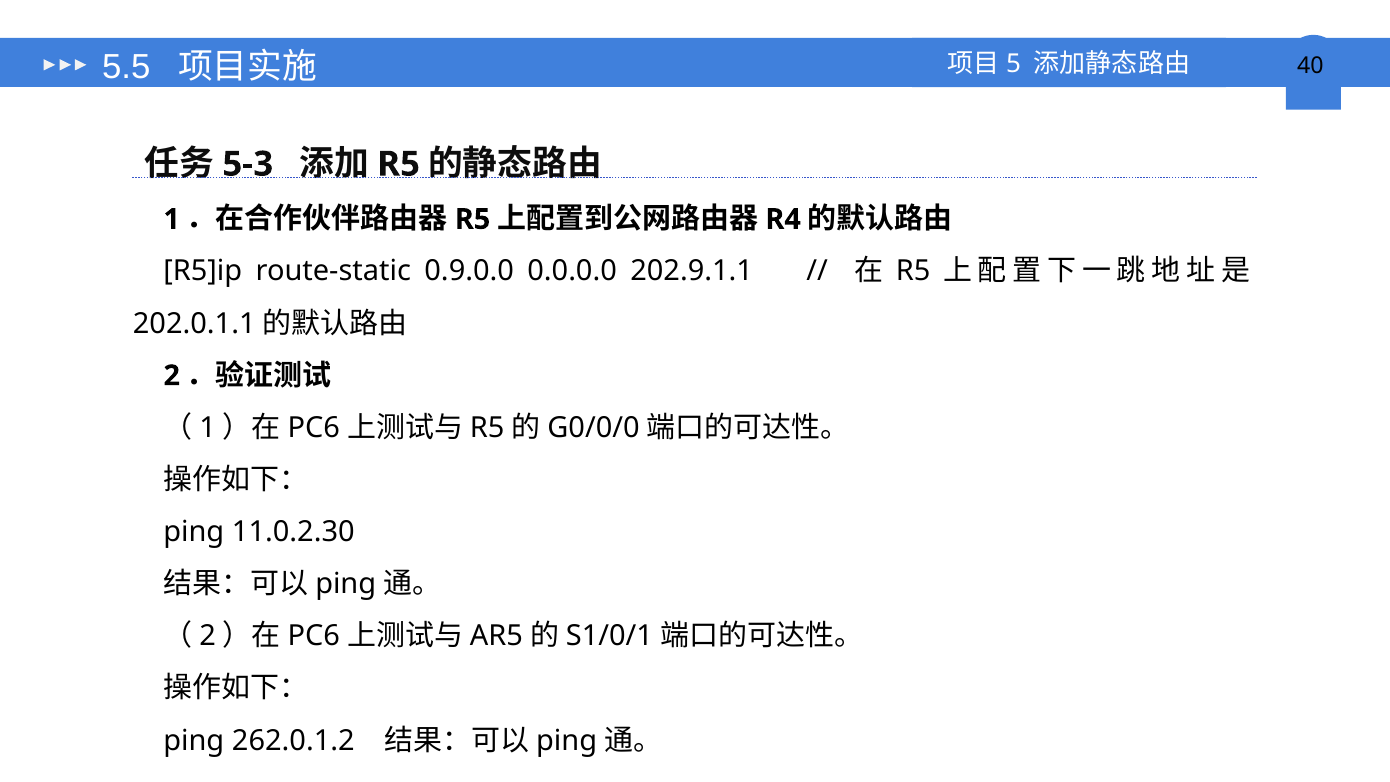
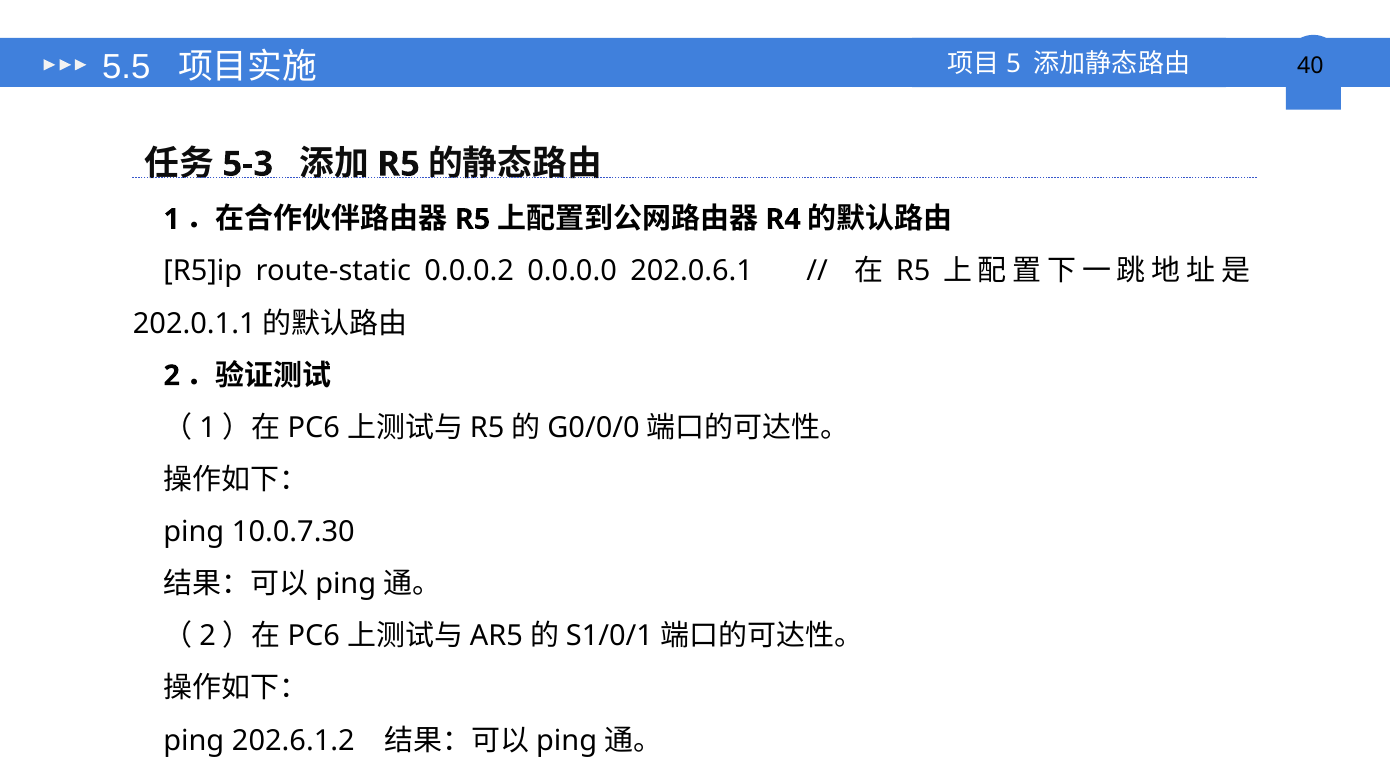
0.9.0.0: 0.9.0.0 -> 0.0.0.2
202.9.1.1: 202.9.1.1 -> 202.0.6.1
11.0.2.30: 11.0.2.30 -> 10.0.7.30
262.0.1.2: 262.0.1.2 -> 202.6.1.2
